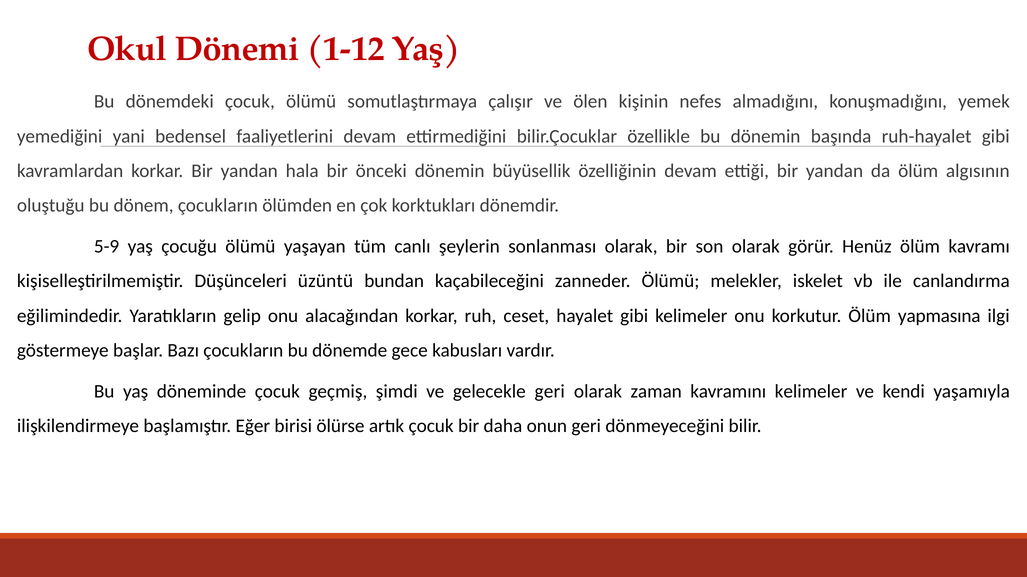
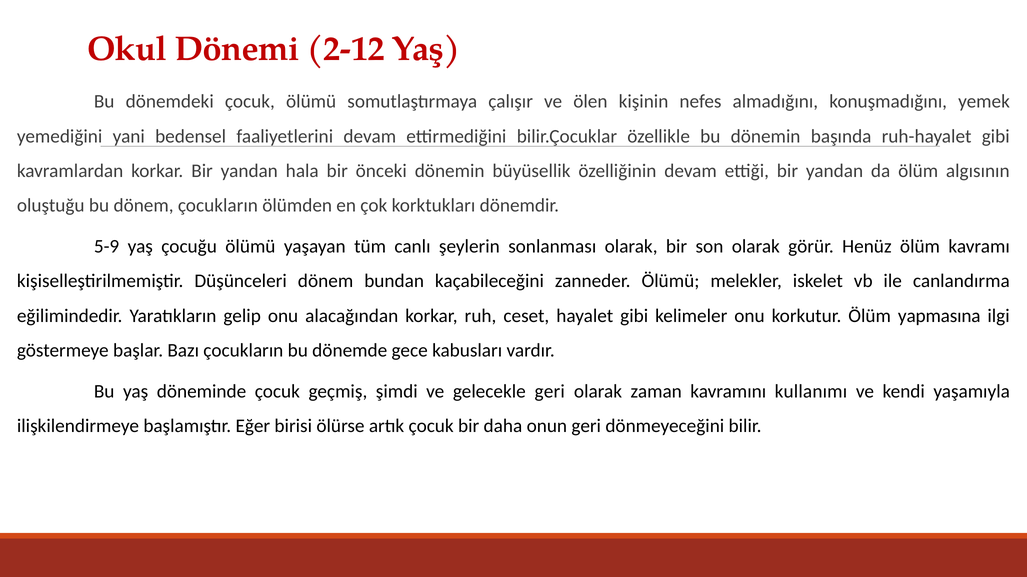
1-12: 1-12 -> 2-12
Düşünceleri üzüntü: üzüntü -> dönem
kavramını kelimeler: kelimeler -> kullanımı
